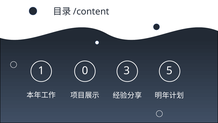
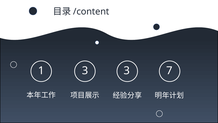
1 0: 0 -> 3
5: 5 -> 7
